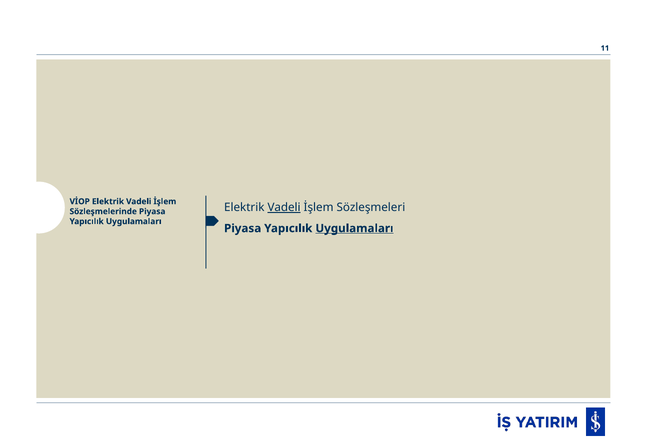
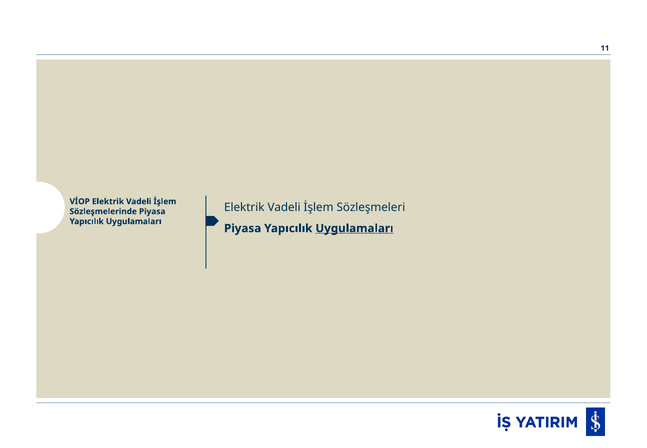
Vadeli at (284, 207) underline: present -> none
